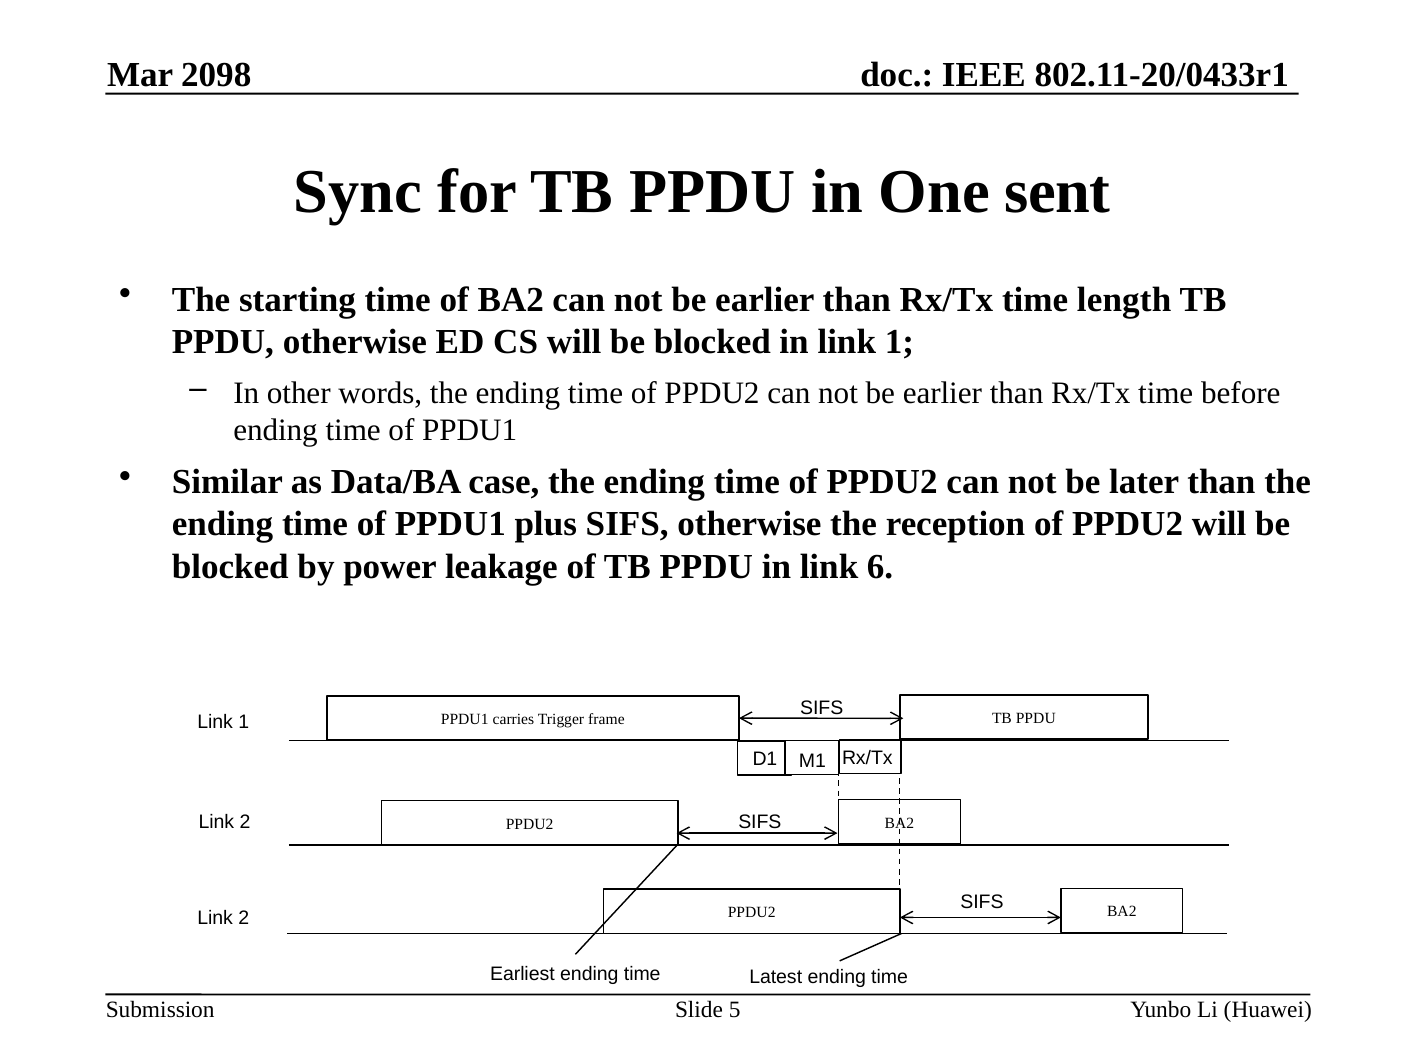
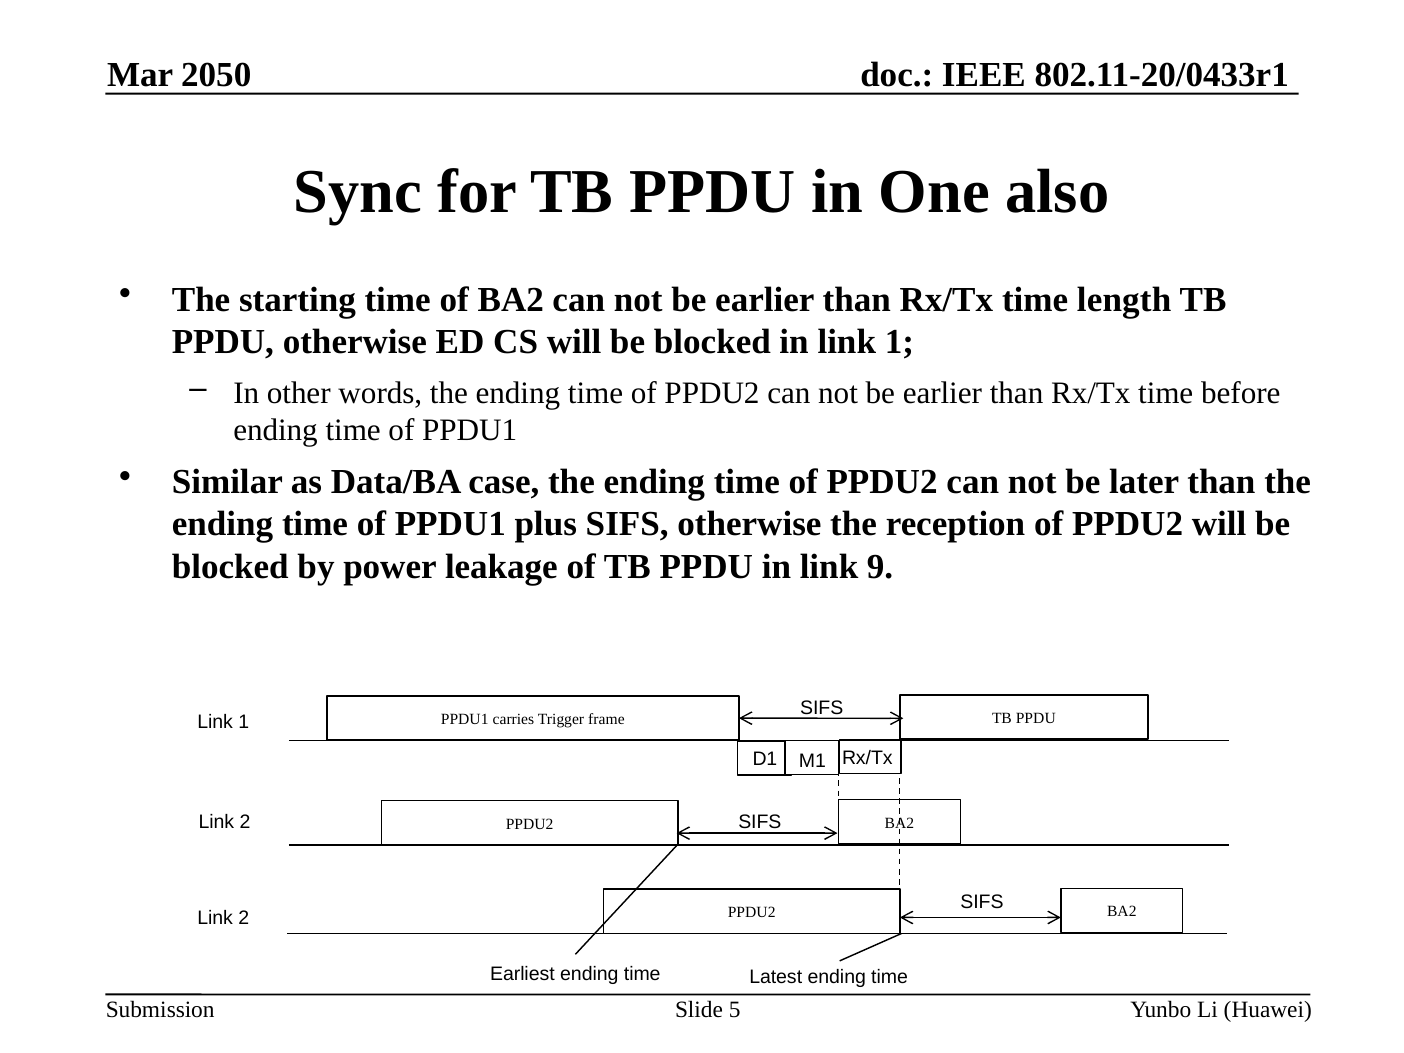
2098: 2098 -> 2050
sent: sent -> also
6: 6 -> 9
